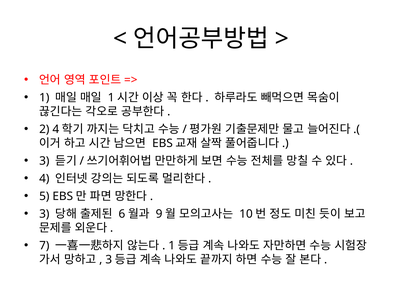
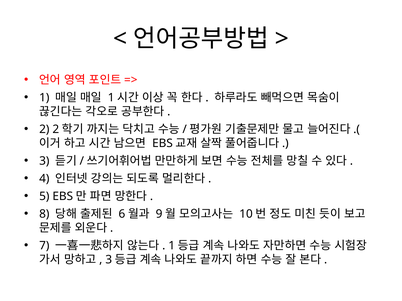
2 4: 4 -> 2
3 at (44, 214): 3 -> 8
